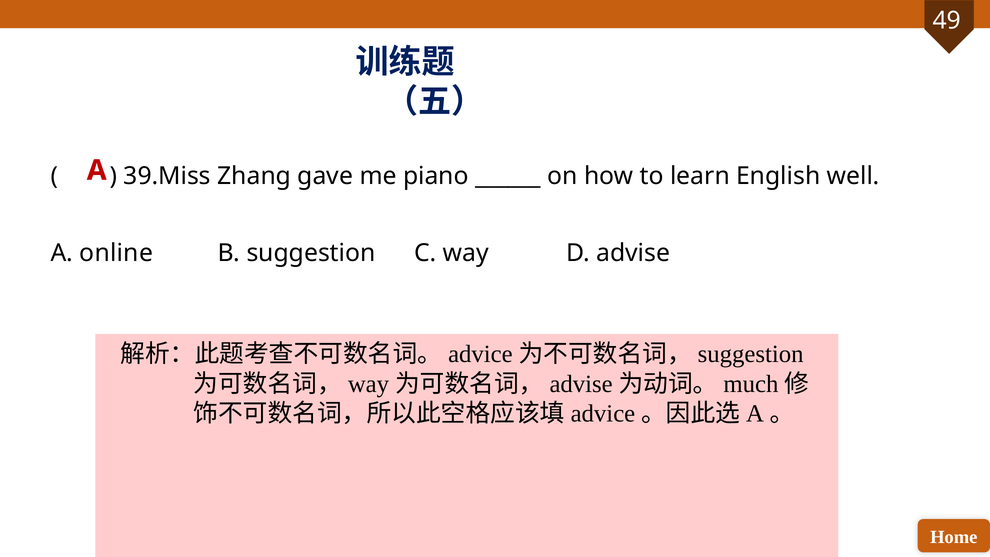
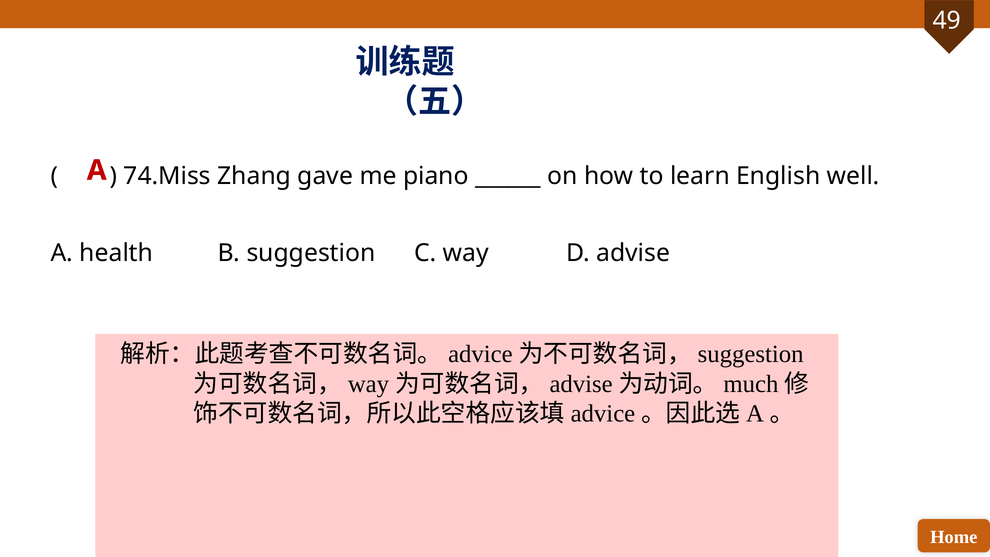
39.Miss: 39.Miss -> 74.Miss
online: online -> health
